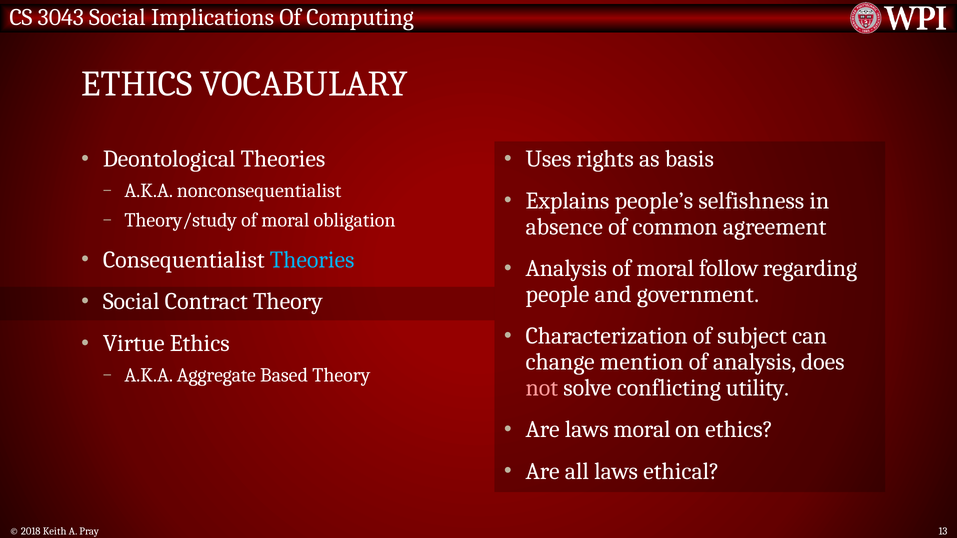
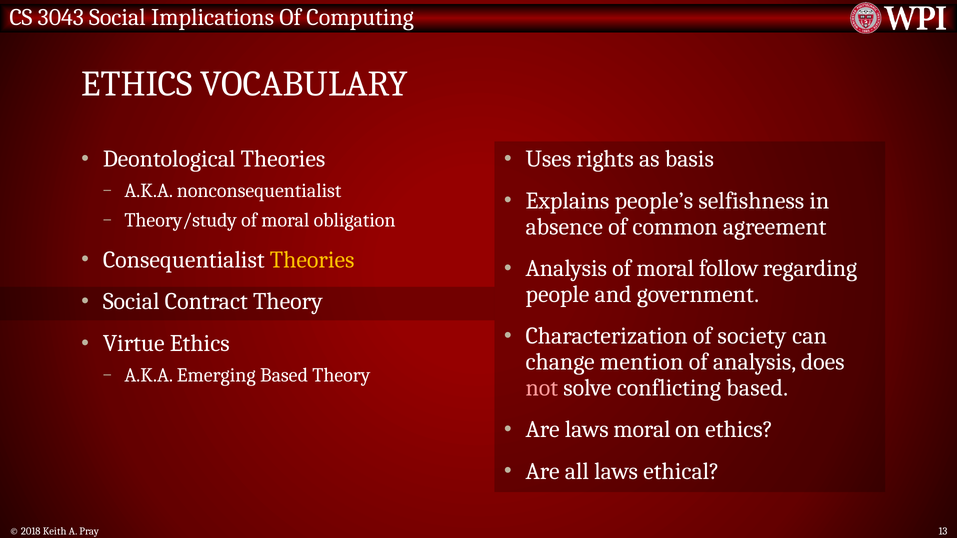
Theories at (312, 260) colour: light blue -> yellow
subject: subject -> society
Aggregate: Aggregate -> Emerging
conflicting utility: utility -> based
